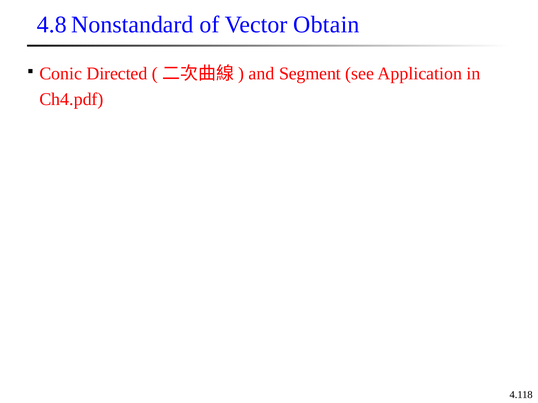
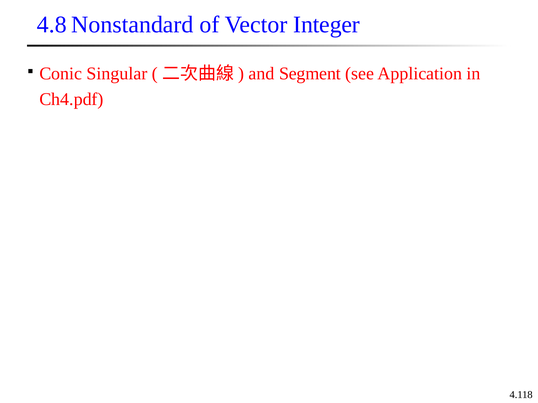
Obtain: Obtain -> Integer
Directed: Directed -> Singular
